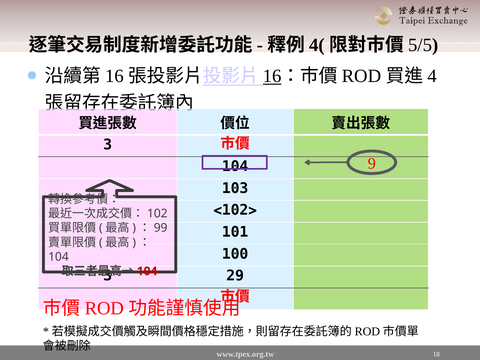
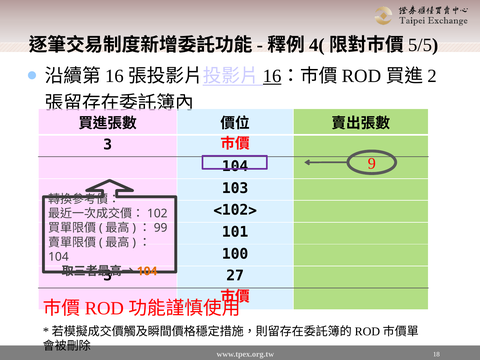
4: 4 -> 2
104 at (147, 271) colour: red -> orange
29: 29 -> 27
